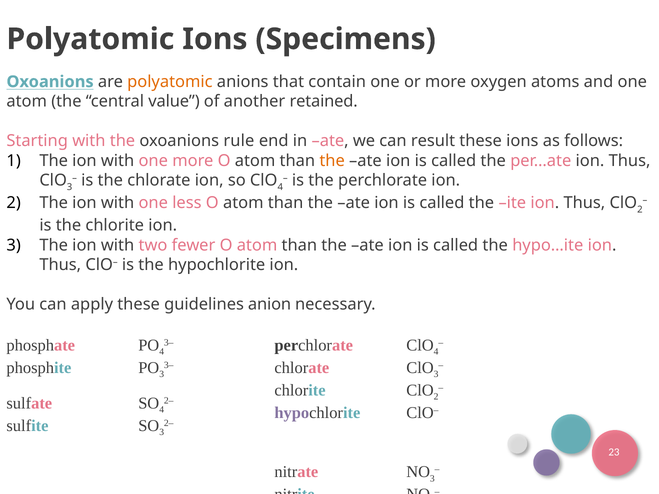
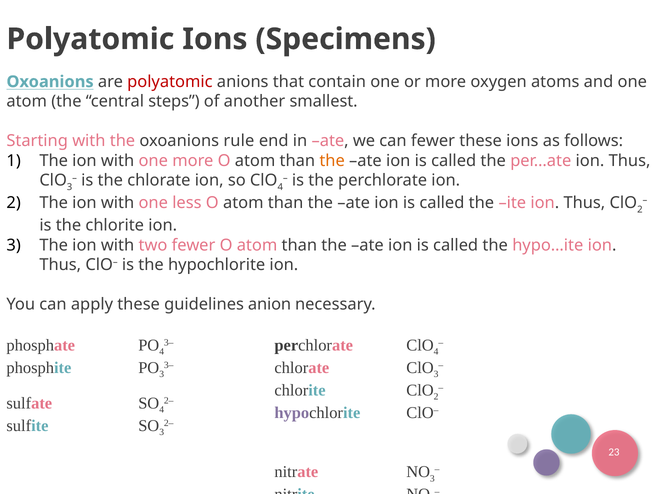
polyatomic at (170, 82) colour: orange -> red
value: value -> steps
retained: retained -> smallest
can result: result -> fewer
